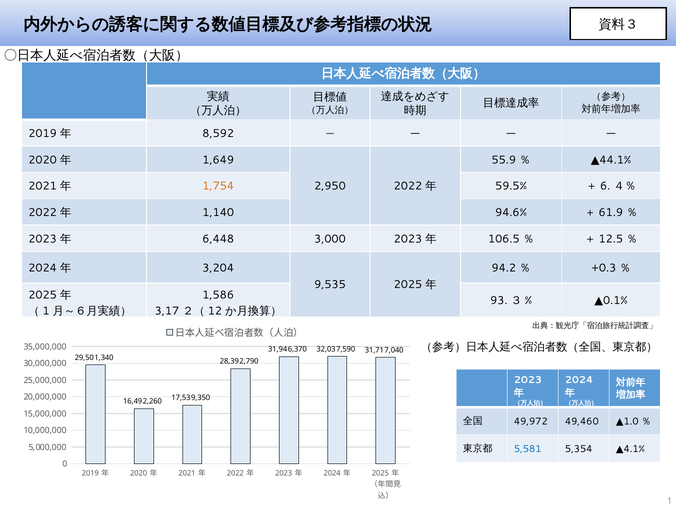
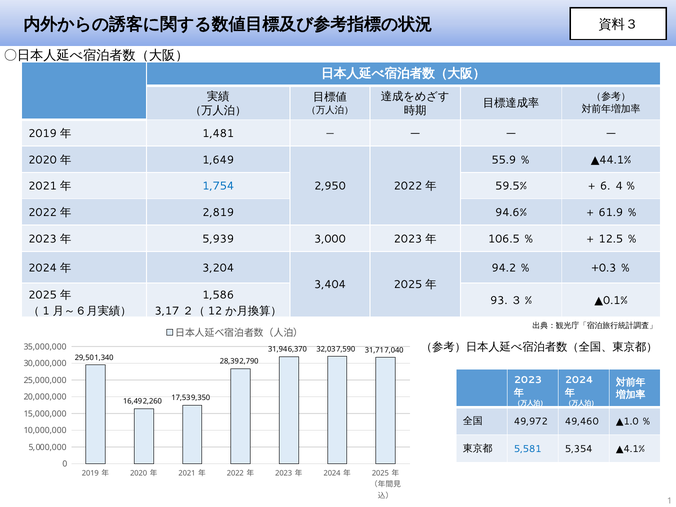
8,592: 8,592 -> 1,481
1,754 colour: orange -> blue
1,140: 1,140 -> 2,819
6,448: 6,448 -> 5,939
9,535: 9,535 -> 3,404
